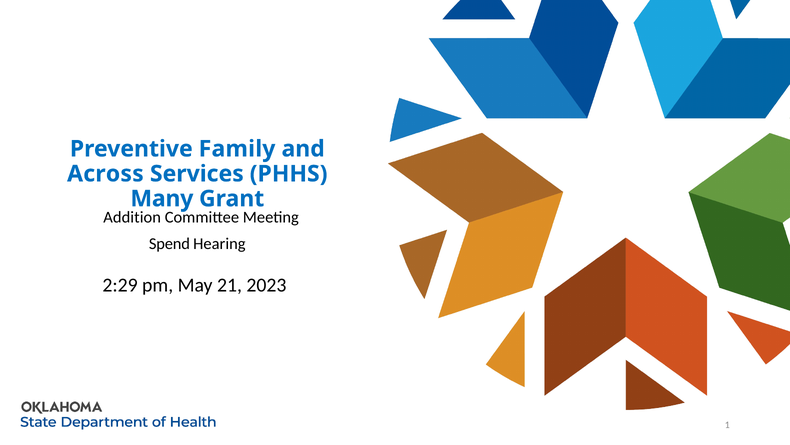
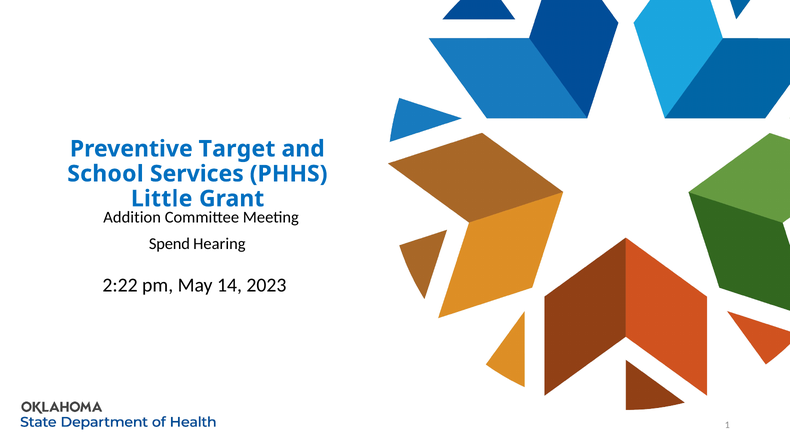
Family: Family -> Target
Across: Across -> School
Many: Many -> Little
2:29: 2:29 -> 2:22
21: 21 -> 14
